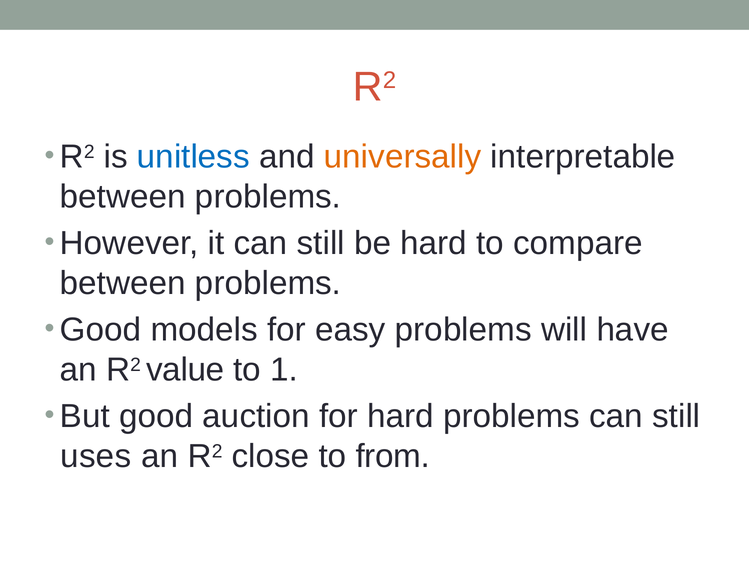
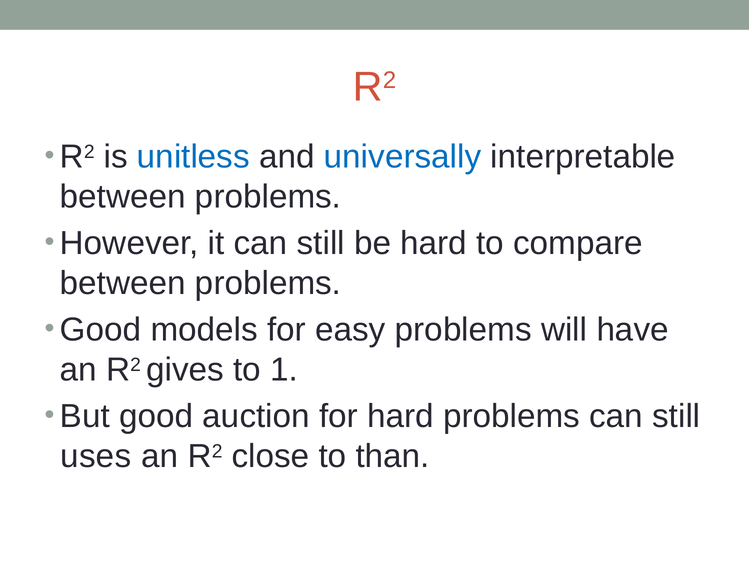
universally colour: orange -> blue
value: value -> gives
from: from -> than
